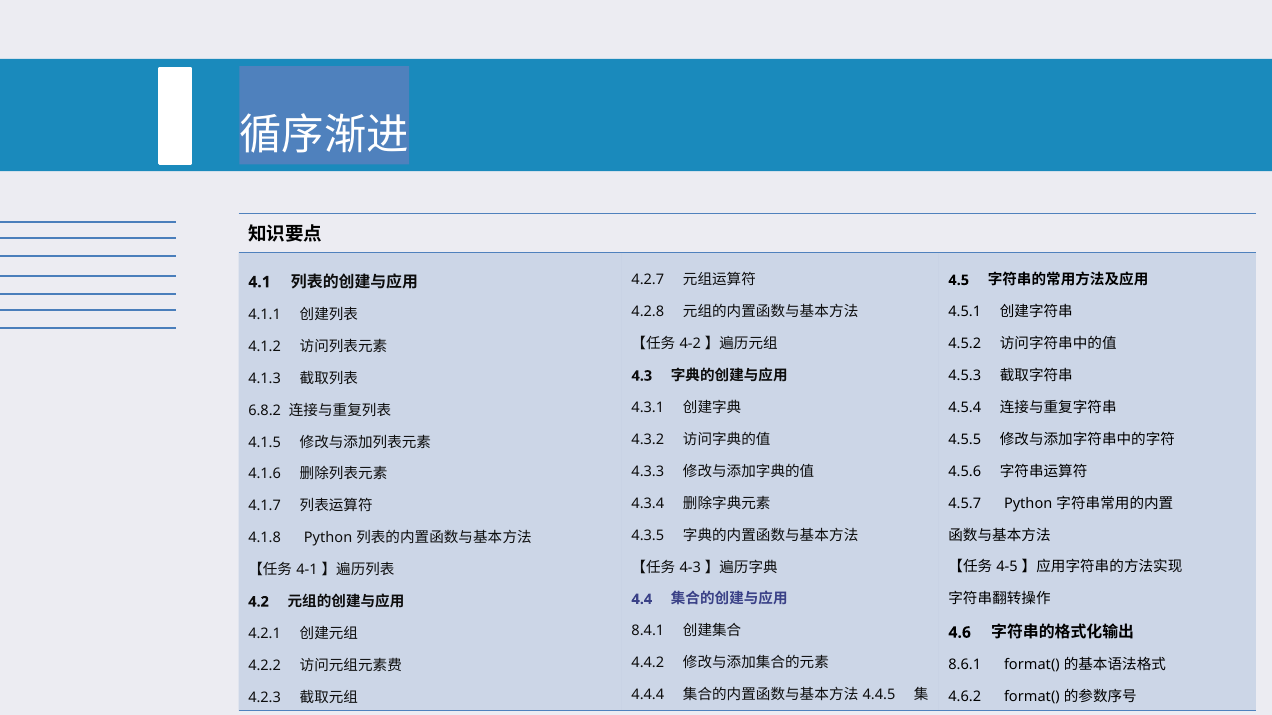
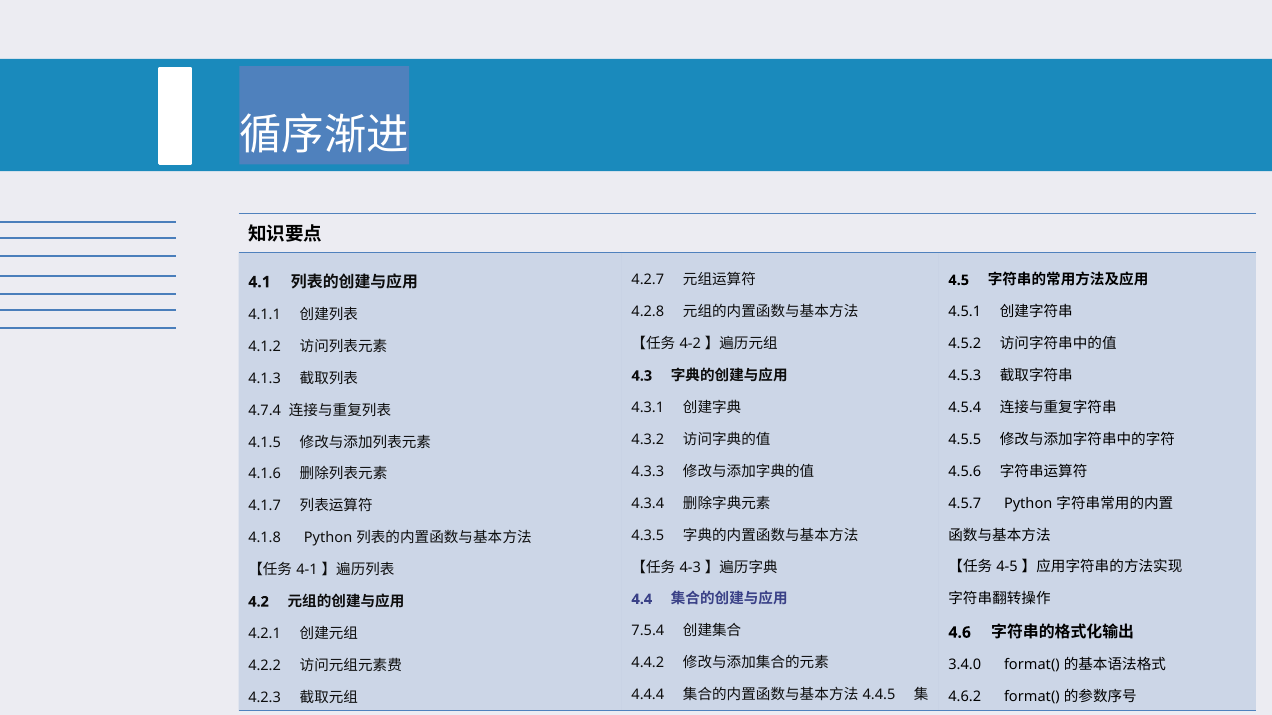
6.8.2: 6.8.2 -> 4.7.4
8.4.1: 8.4.1 -> 7.5.4
8.6.1: 8.6.1 -> 3.4.0
